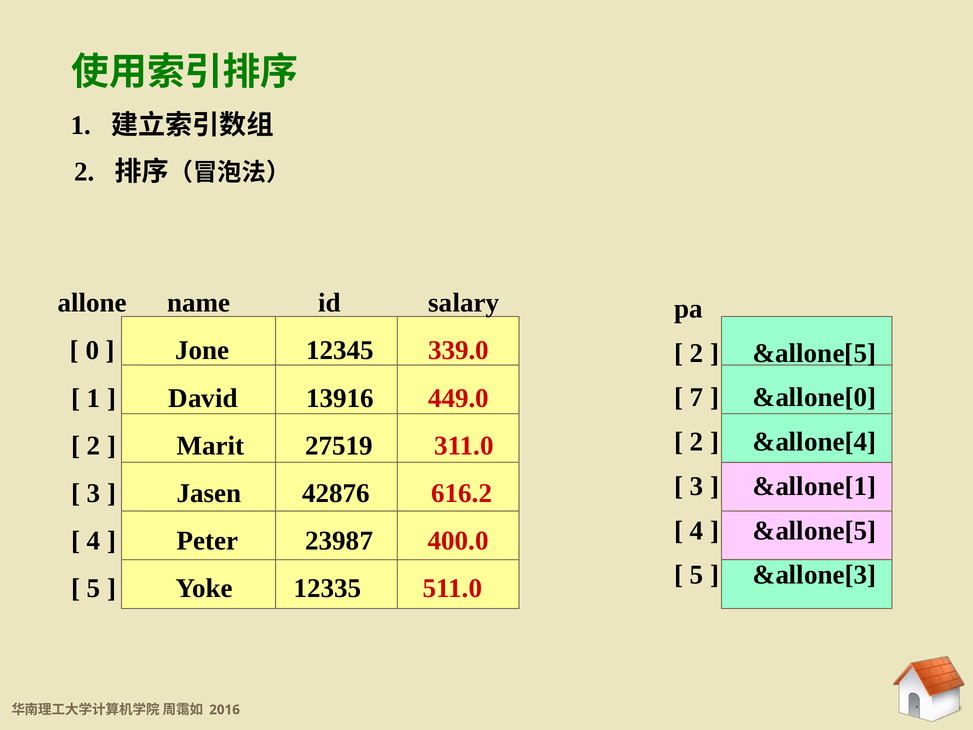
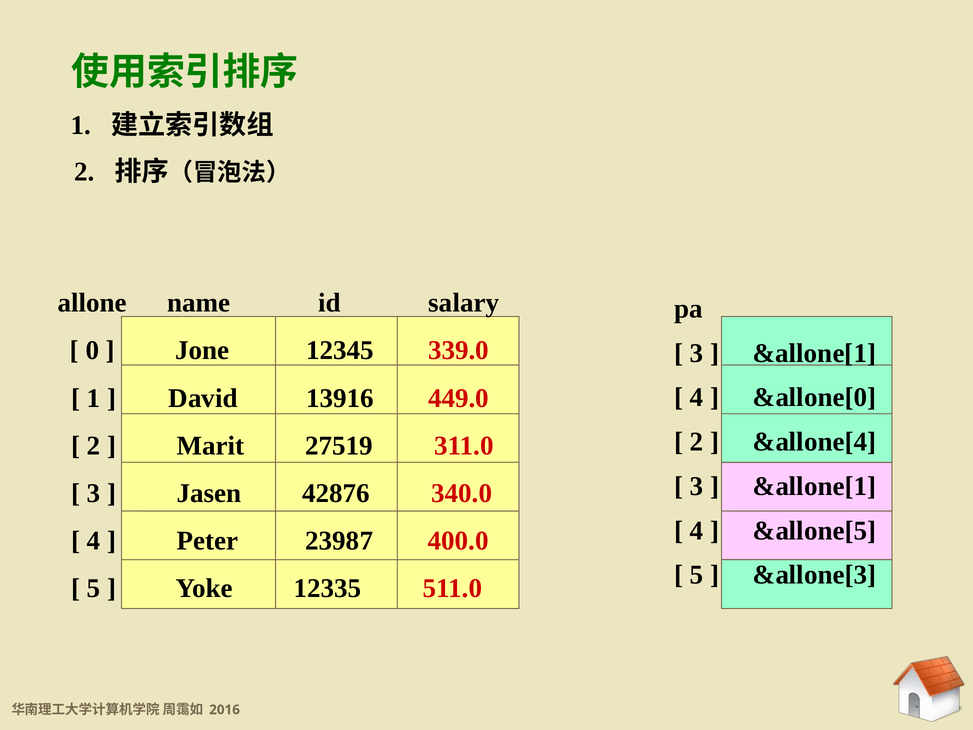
2 at (697, 353): 2 -> 3
&allone[5 at (814, 353): &allone[5 -> &allone[1
7 at (697, 397): 7 -> 4
616.2: 616.2 -> 340.0
